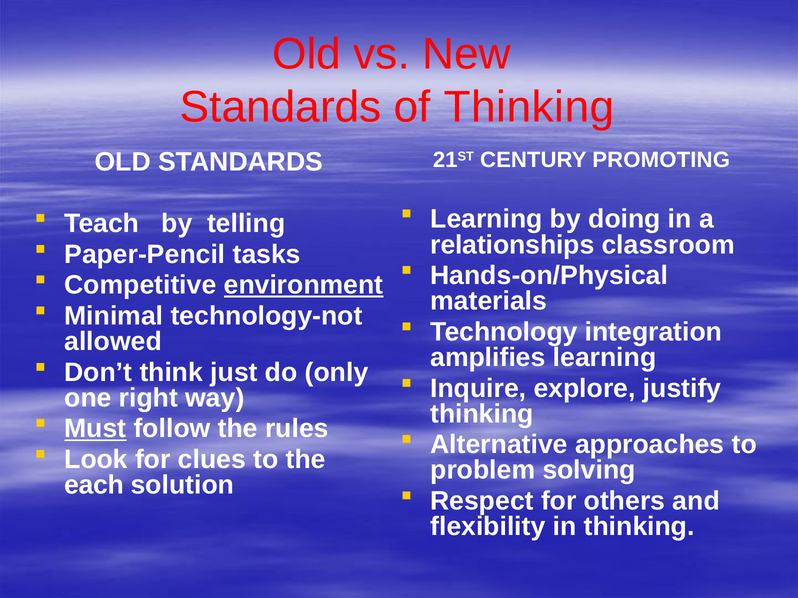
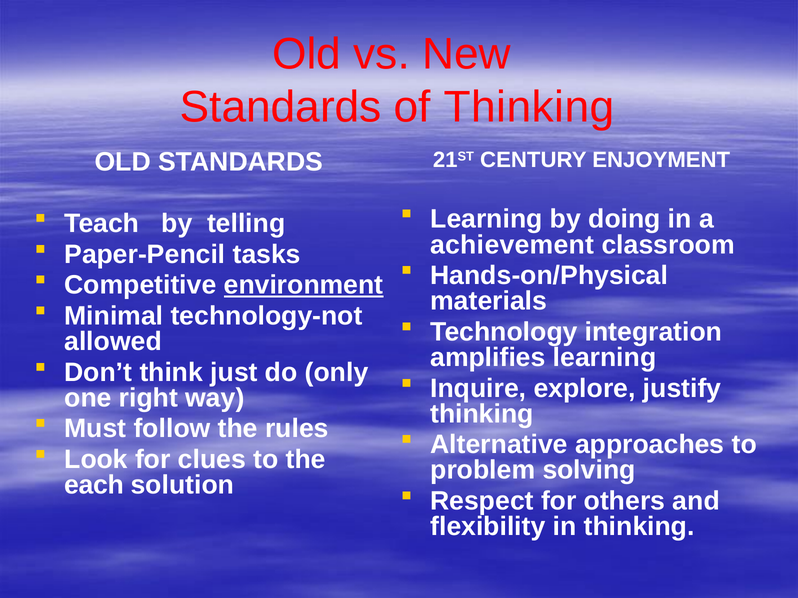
PROMOTING: PROMOTING -> ENJOYMENT
relationships: relationships -> achievement
Must underline: present -> none
